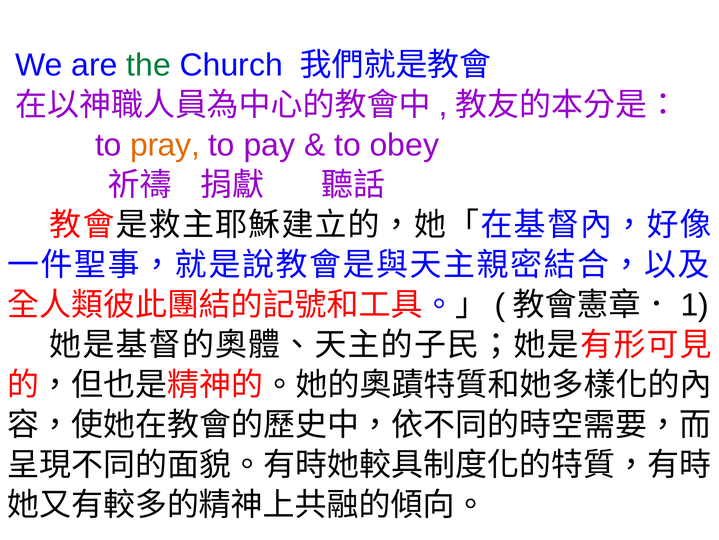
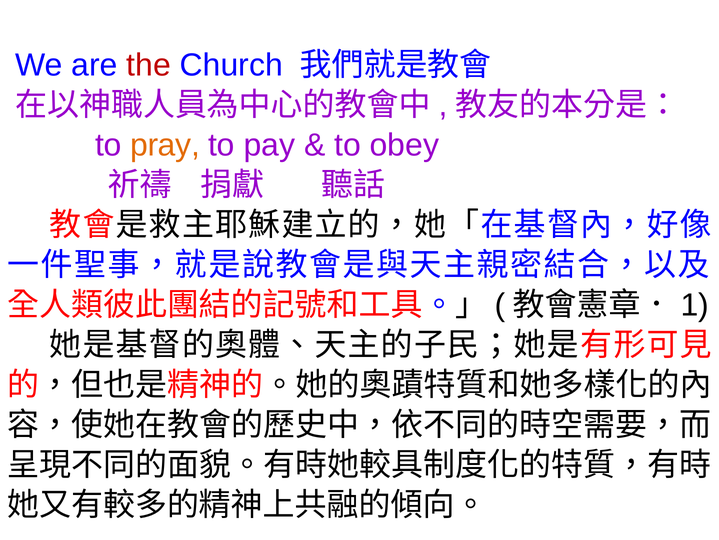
the colour: green -> red
